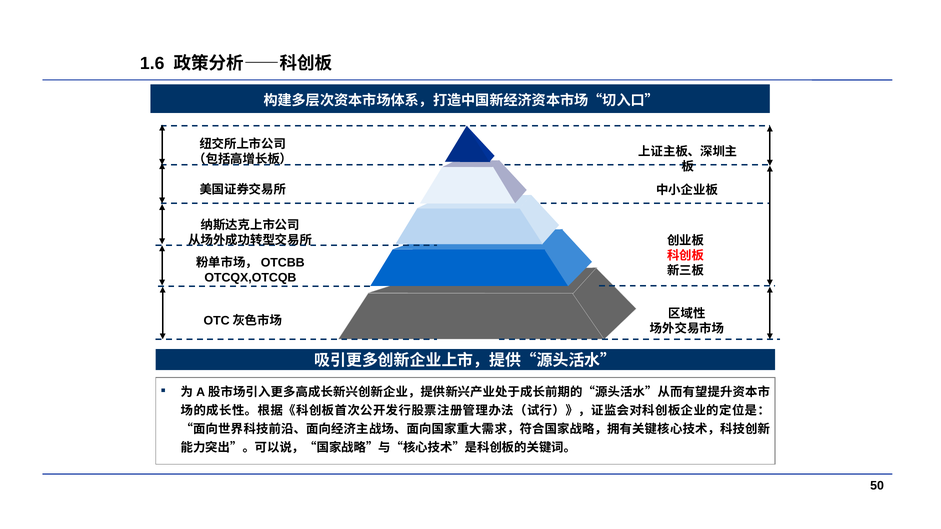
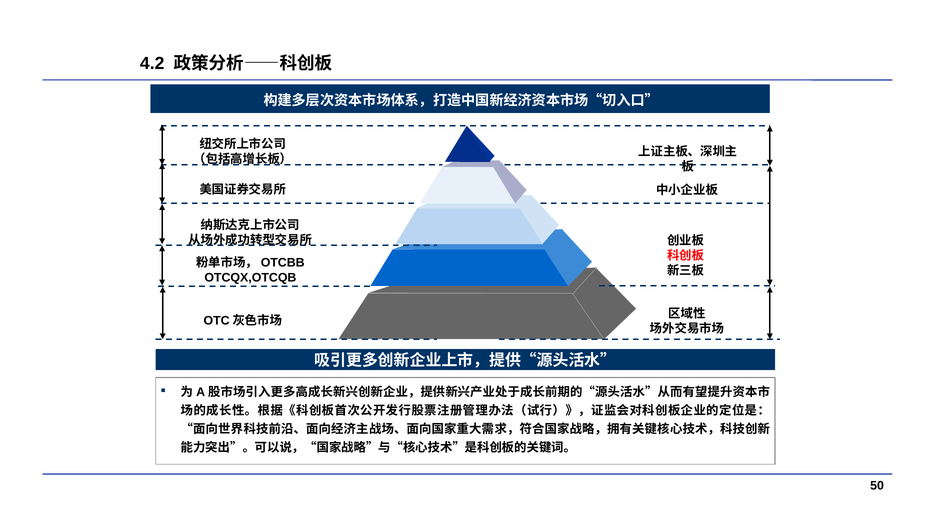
1.6: 1.6 -> 4.2
